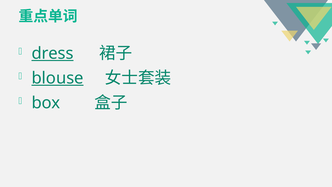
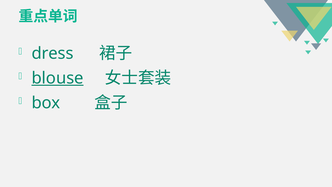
dress underline: present -> none
